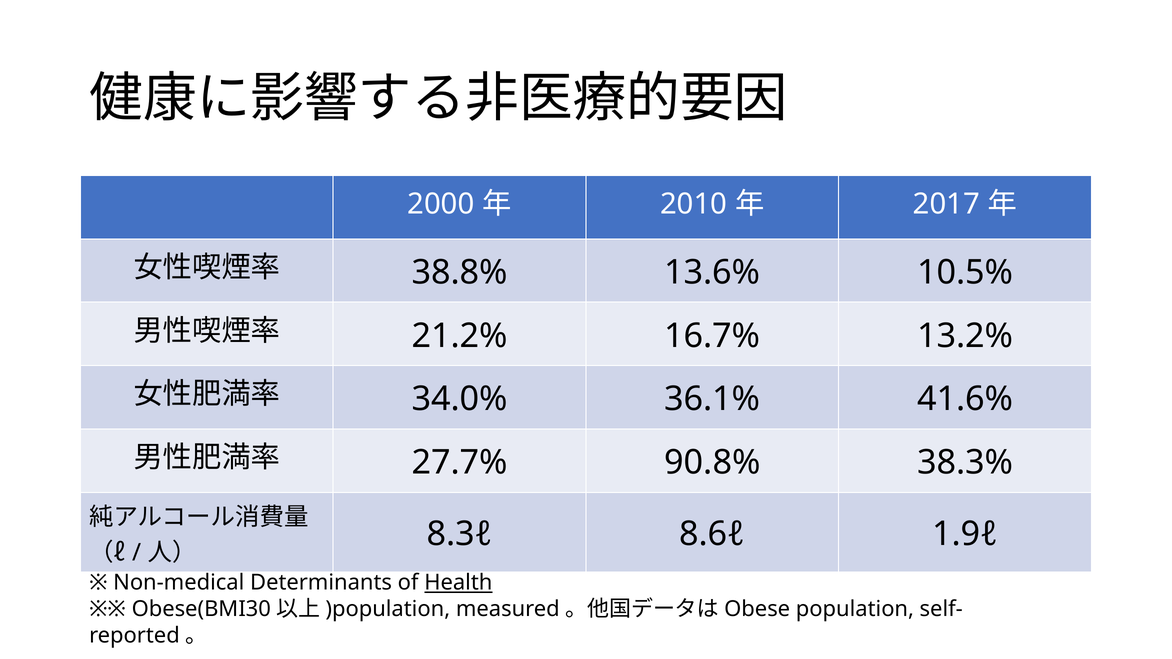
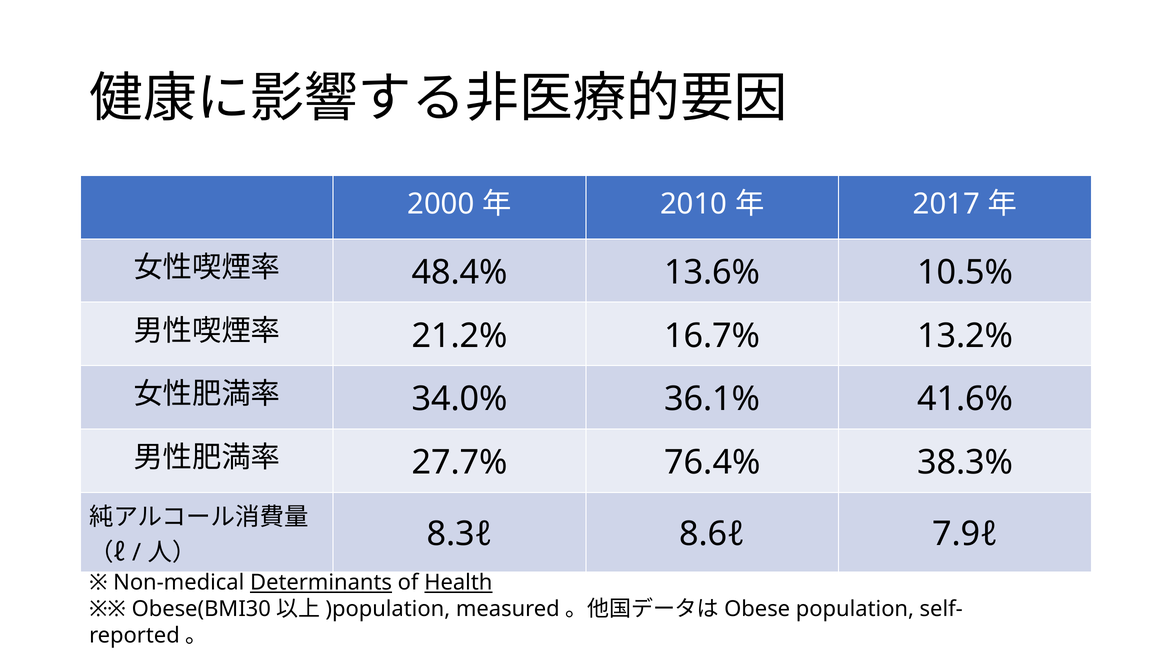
38.8%: 38.8% -> 48.4%
90.8%: 90.8% -> 76.4%
1.9ℓ: 1.9ℓ -> 7.9ℓ
Determinants underline: none -> present
